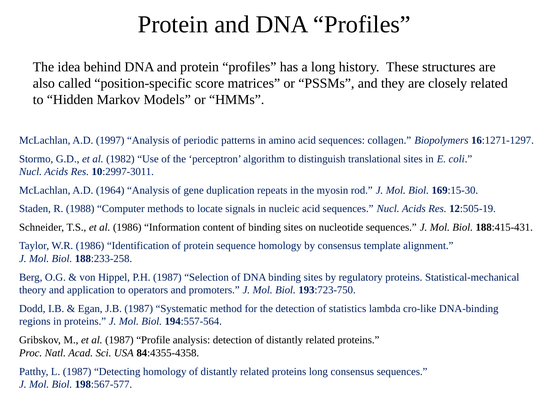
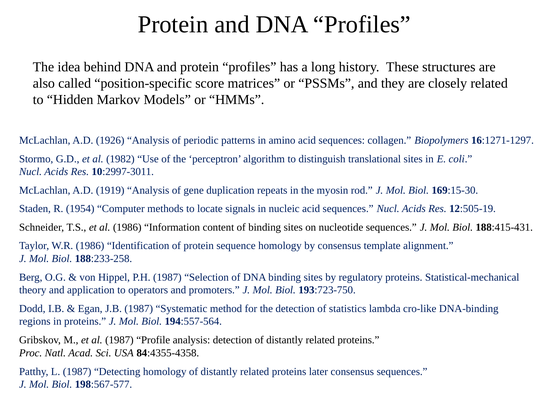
1997: 1997 -> 1926
1964: 1964 -> 1919
1988: 1988 -> 1954
proteins long: long -> later
